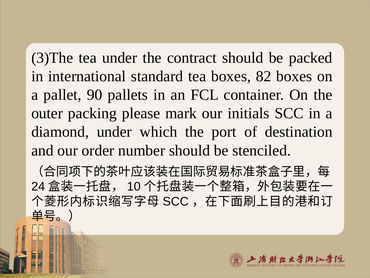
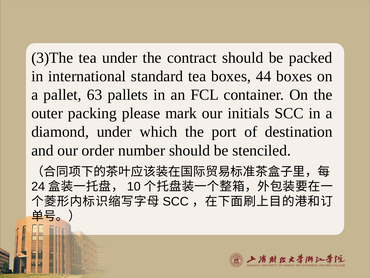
82: 82 -> 44
90: 90 -> 63
